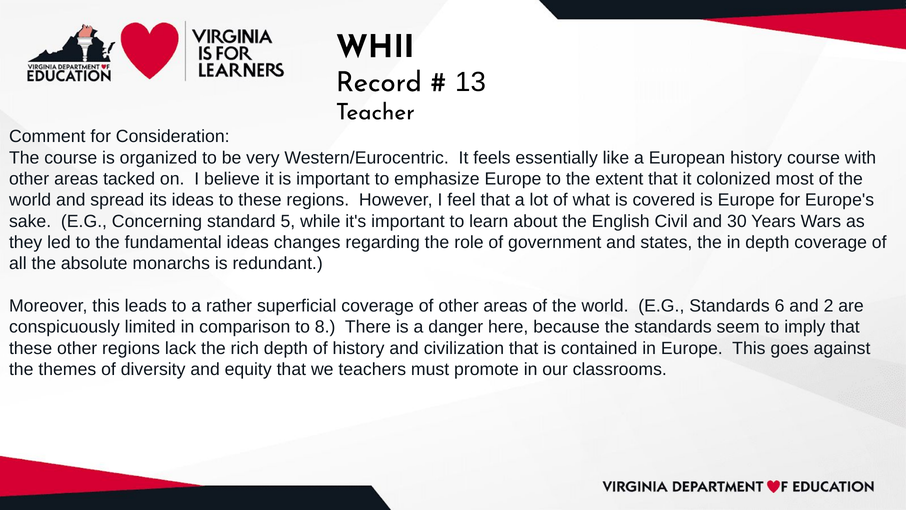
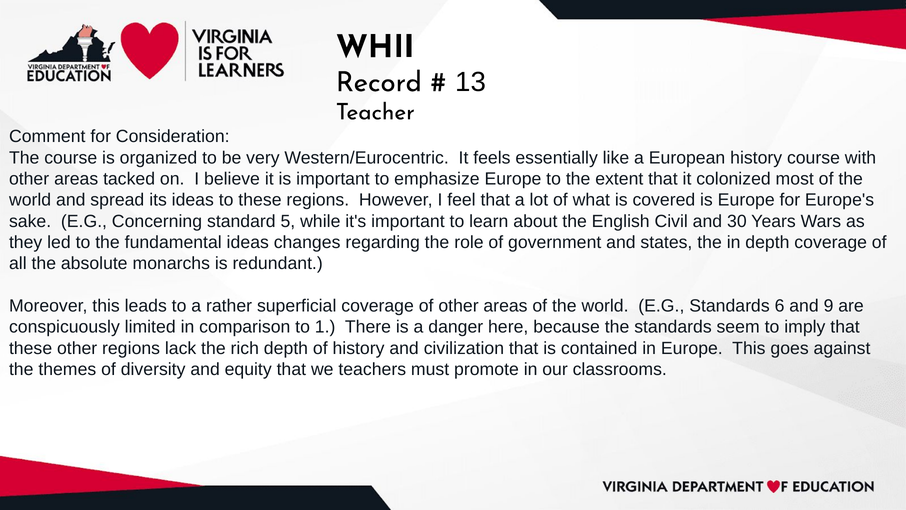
2: 2 -> 9
8: 8 -> 1
